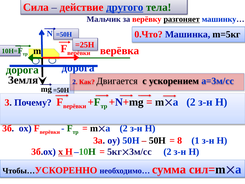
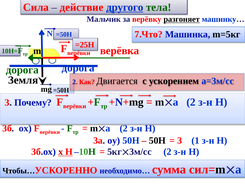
0.Что: 0.Что -> 7.Что
8 at (180, 140): 8 -> 3
